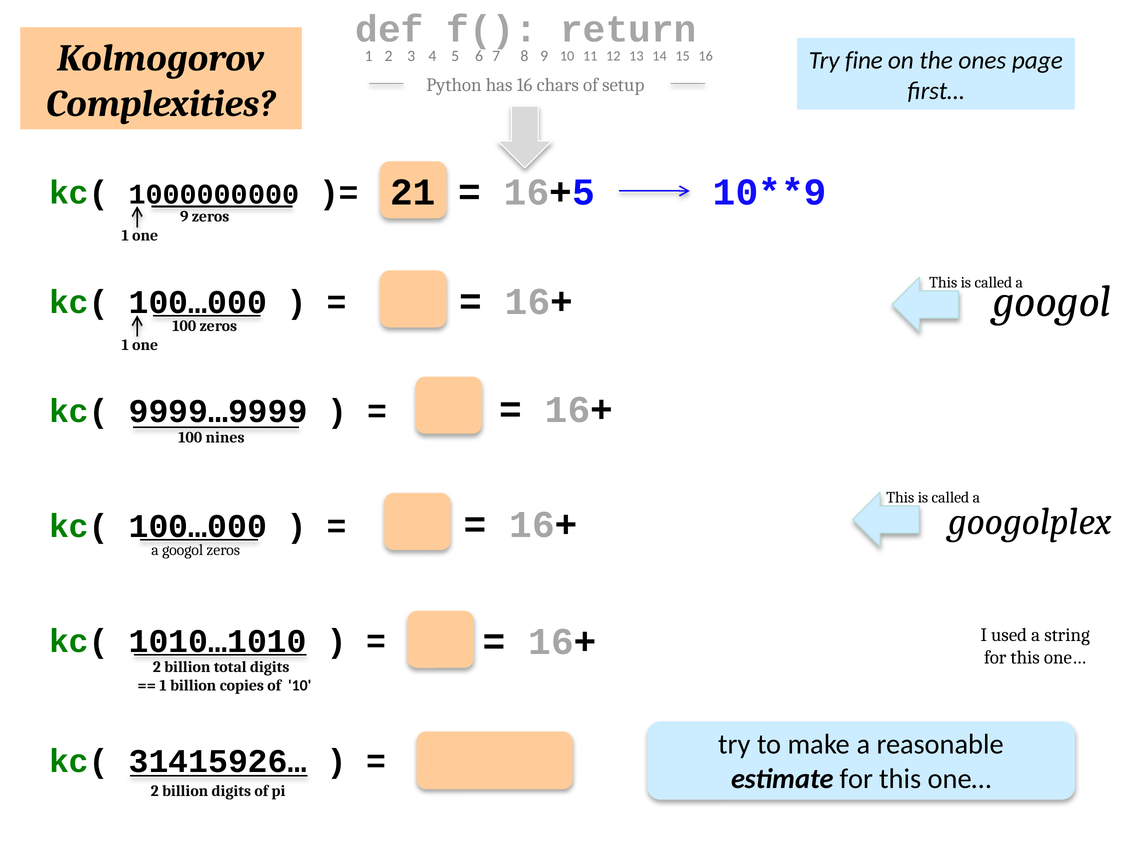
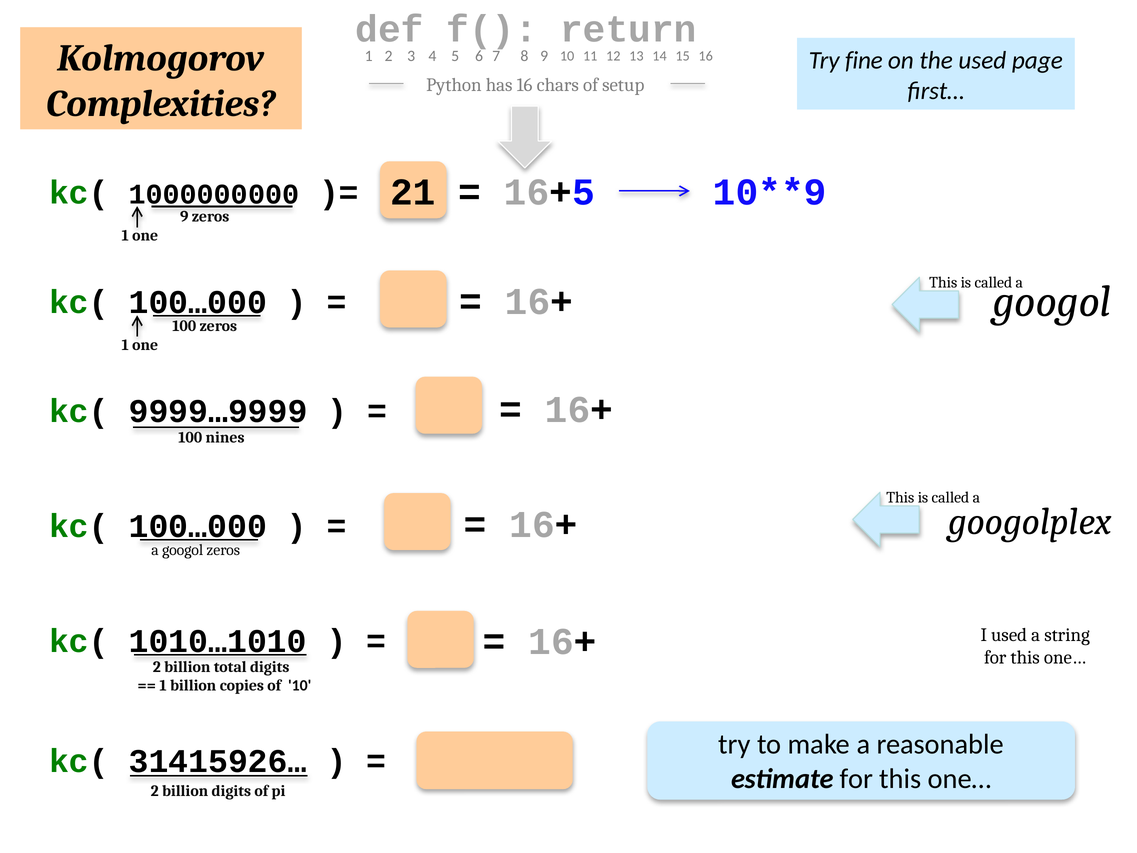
the ones: ones -> used
